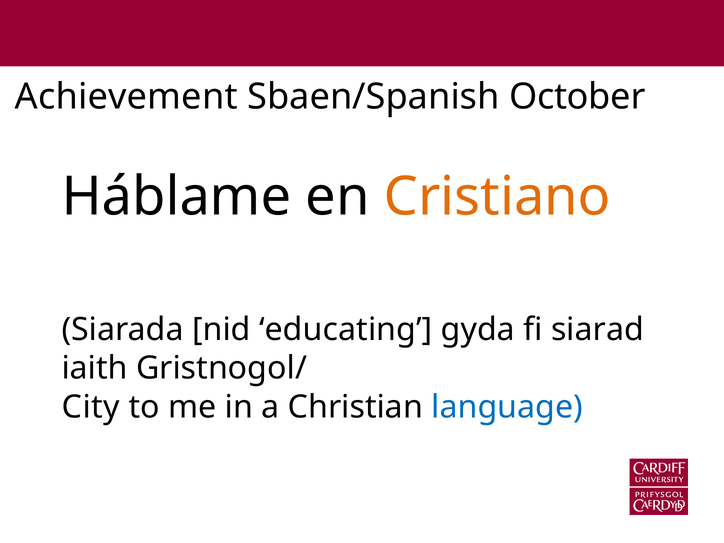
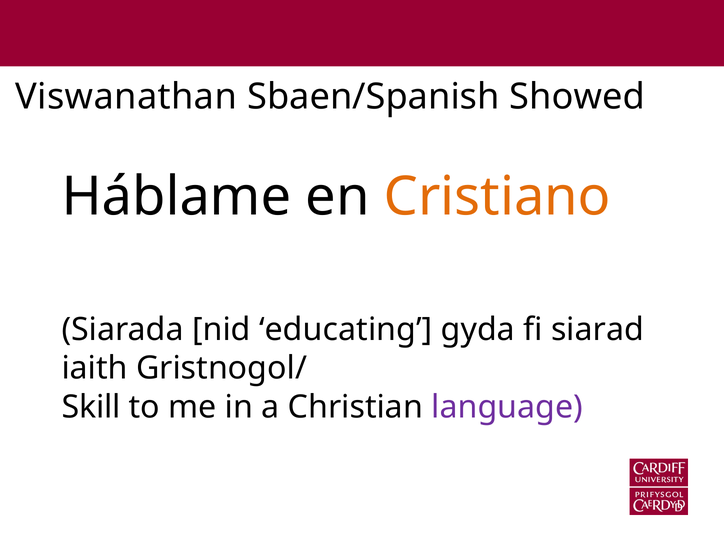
Achievement: Achievement -> Viswanathan
October: October -> Showed
City: City -> Skill
language colour: blue -> purple
